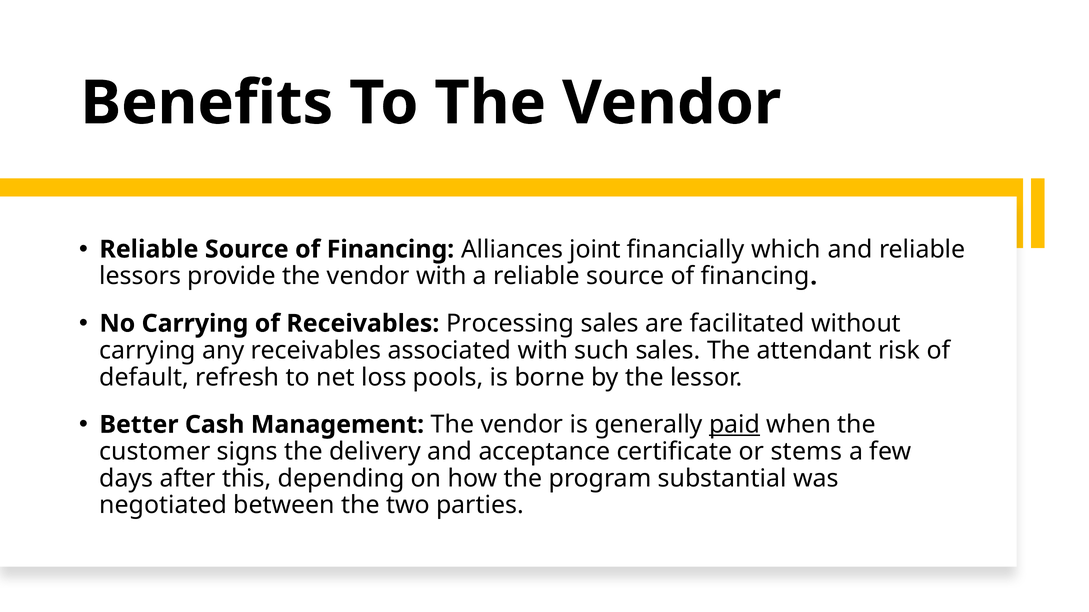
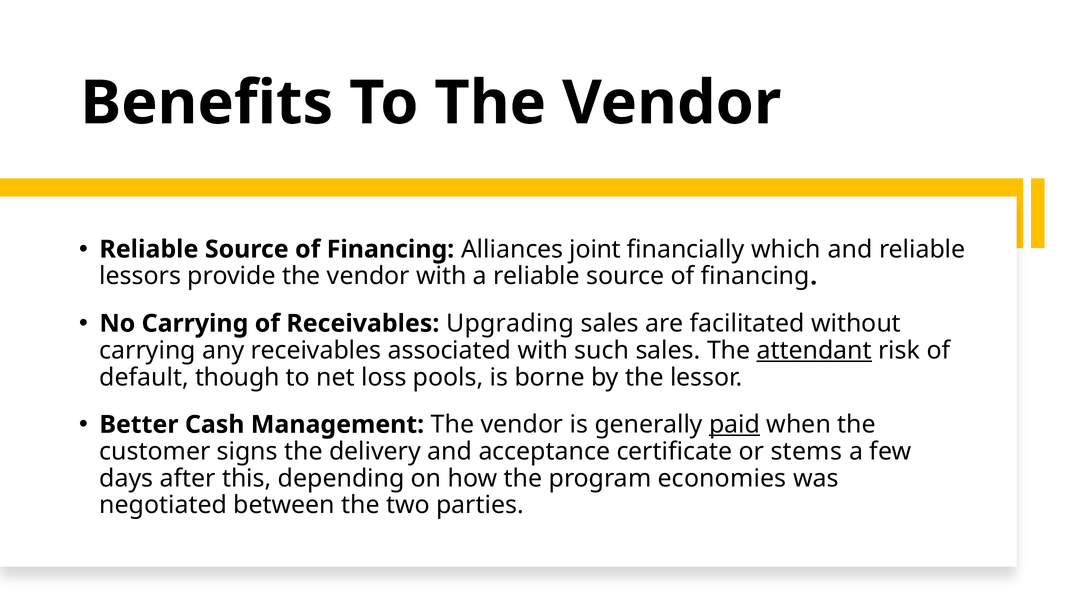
Processing: Processing -> Upgrading
attendant underline: none -> present
refresh: refresh -> though
substantial: substantial -> economies
